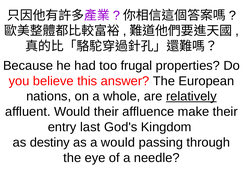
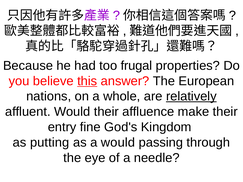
this underline: none -> present
last: last -> fine
destiny: destiny -> putting
